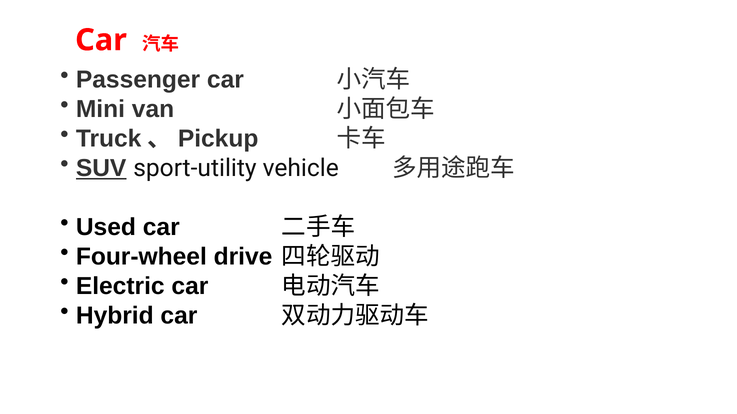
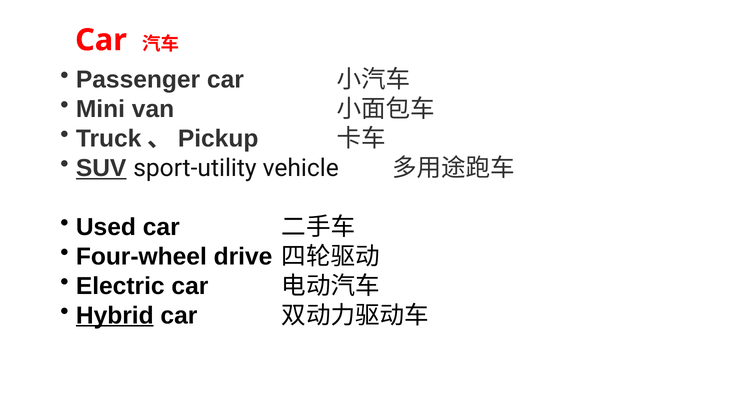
Hybrid underline: none -> present
